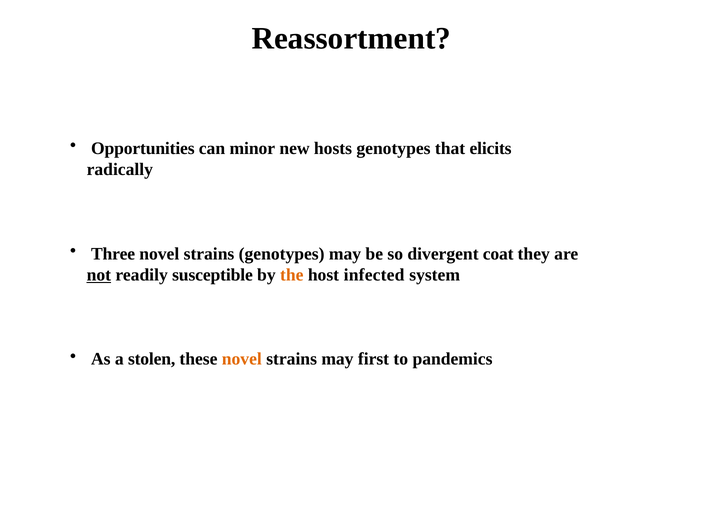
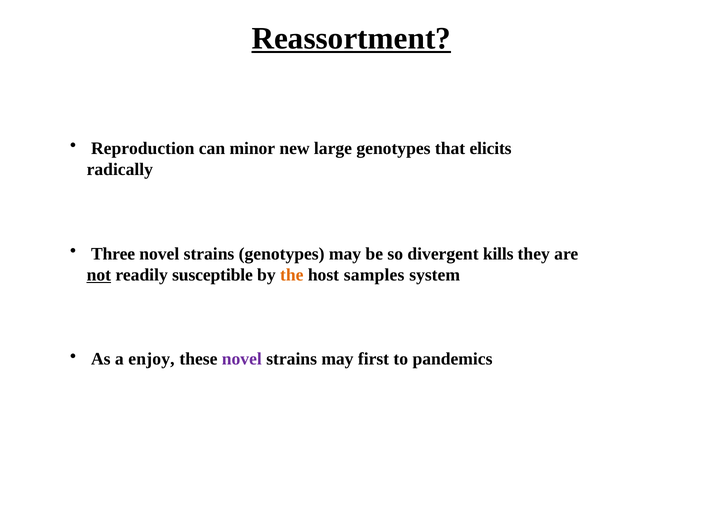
Reassortment underline: none -> present
Opportunities: Opportunities -> Reproduction
hosts: hosts -> large
coat: coat -> kills
infected: infected -> samples
stolen: stolen -> enjoy
novel at (242, 359) colour: orange -> purple
